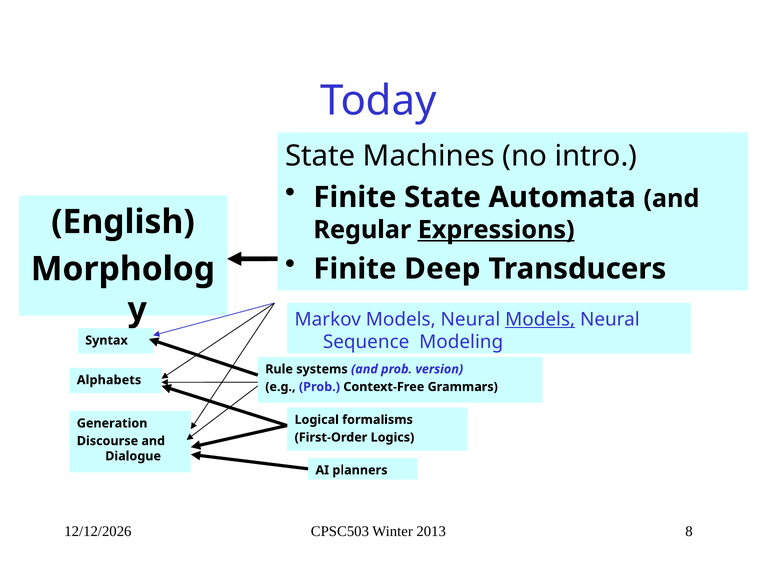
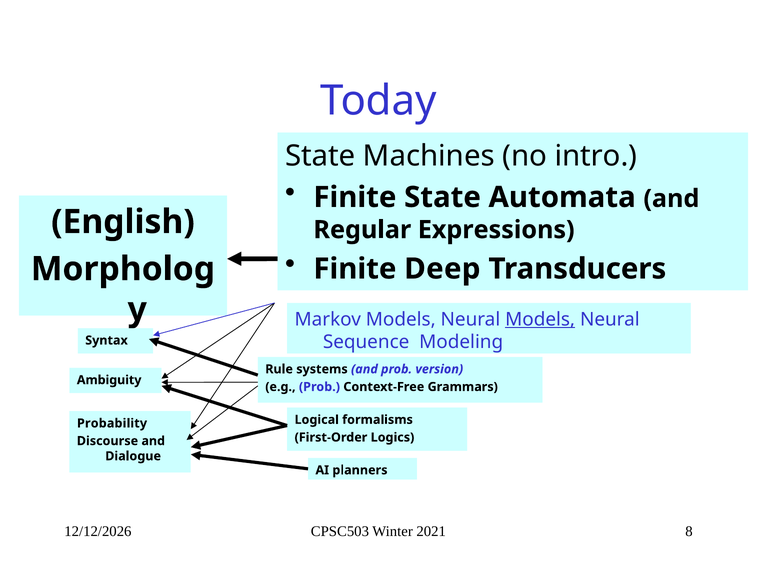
Expressions underline: present -> none
Alphabets: Alphabets -> Ambiguity
Generation: Generation -> Probability
2013: 2013 -> 2021
